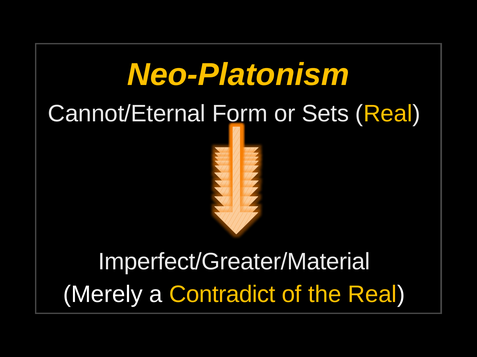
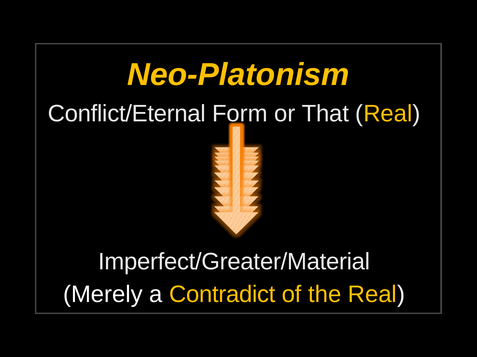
Cannot/Eternal: Cannot/Eternal -> Conflict/Eternal
Sets: Sets -> That
